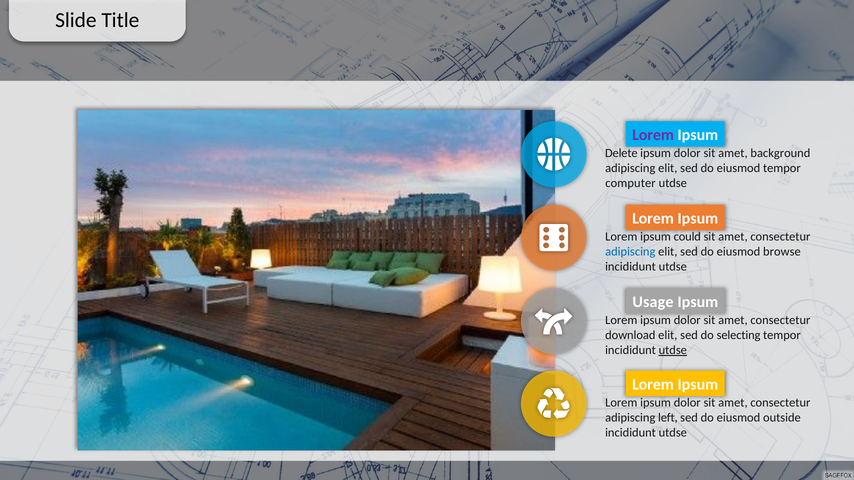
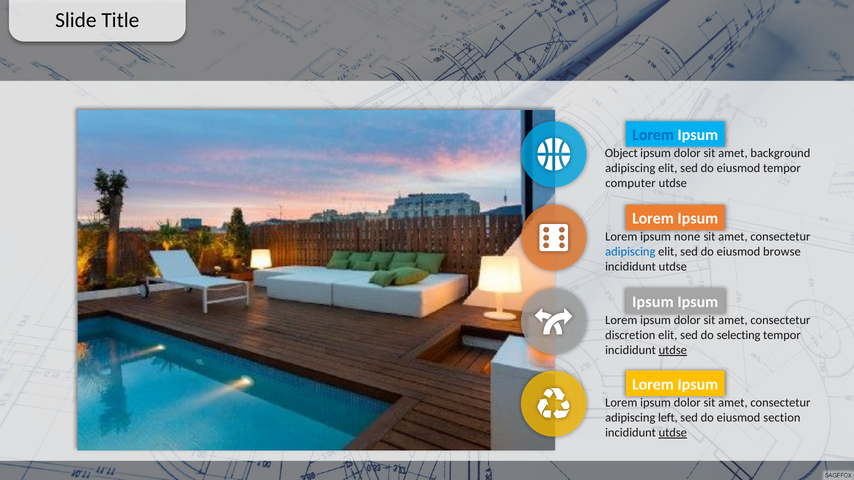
Lorem at (653, 135) colour: purple -> blue
Delete: Delete -> Object
could: could -> none
Usage at (653, 302): Usage -> Ipsum
download: download -> discretion
outside: outside -> section
utdse at (673, 433) underline: none -> present
